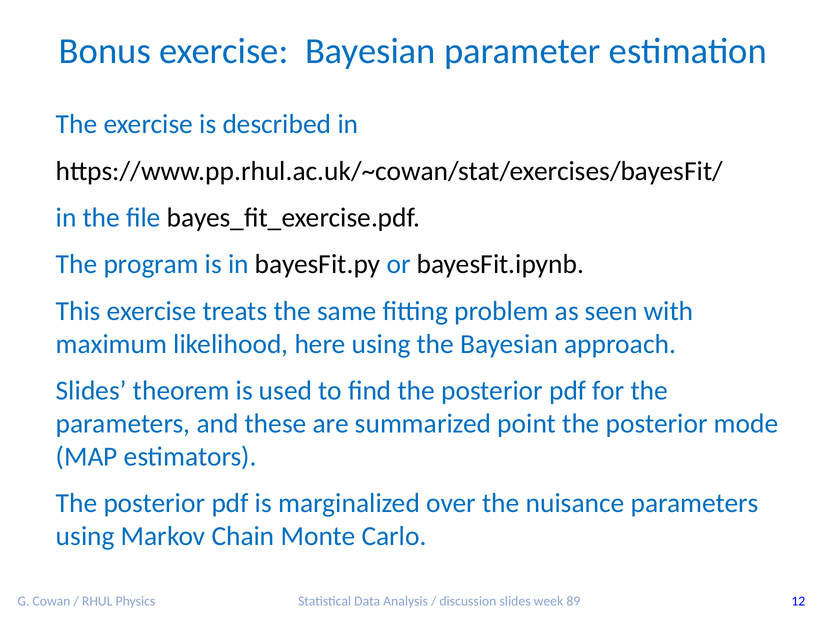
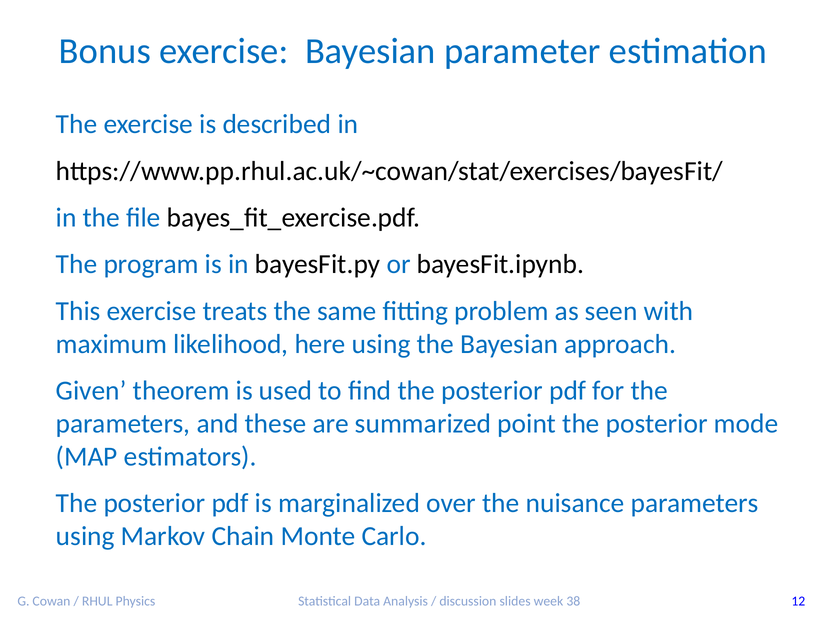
Slides at (91, 391): Slides -> Given
89: 89 -> 38
